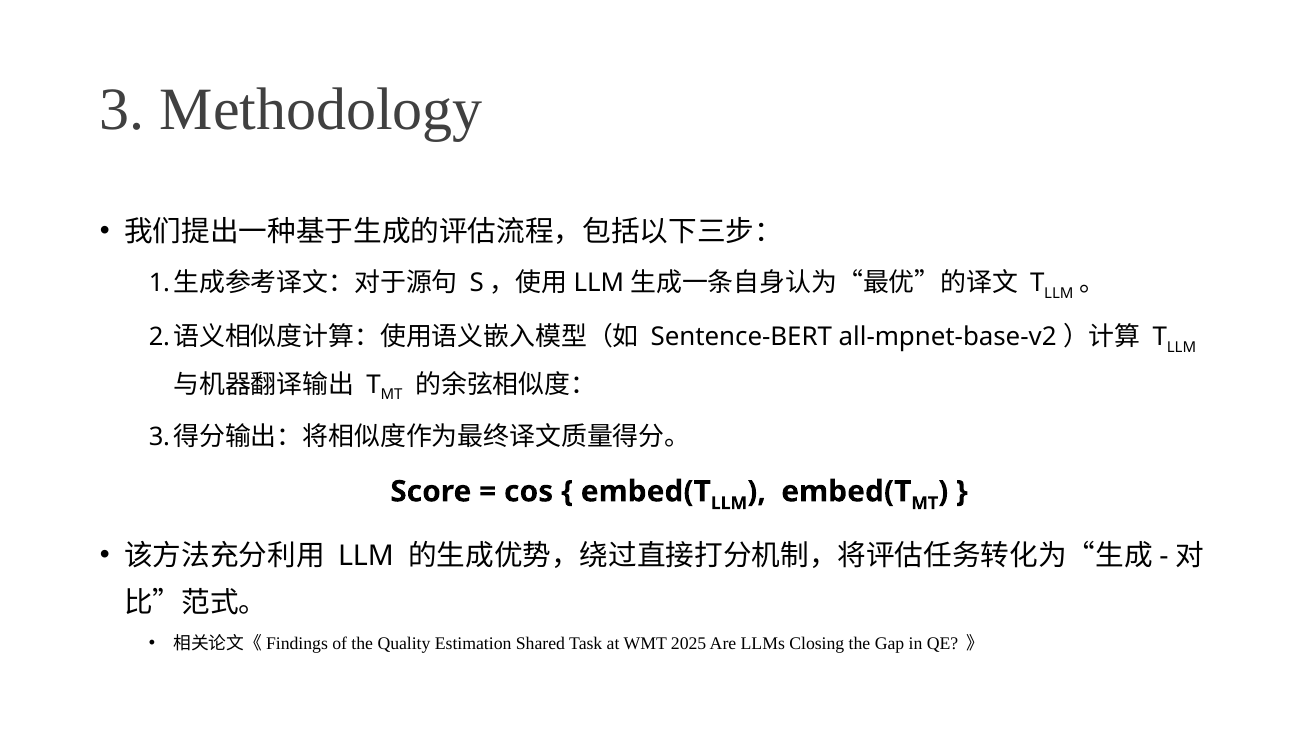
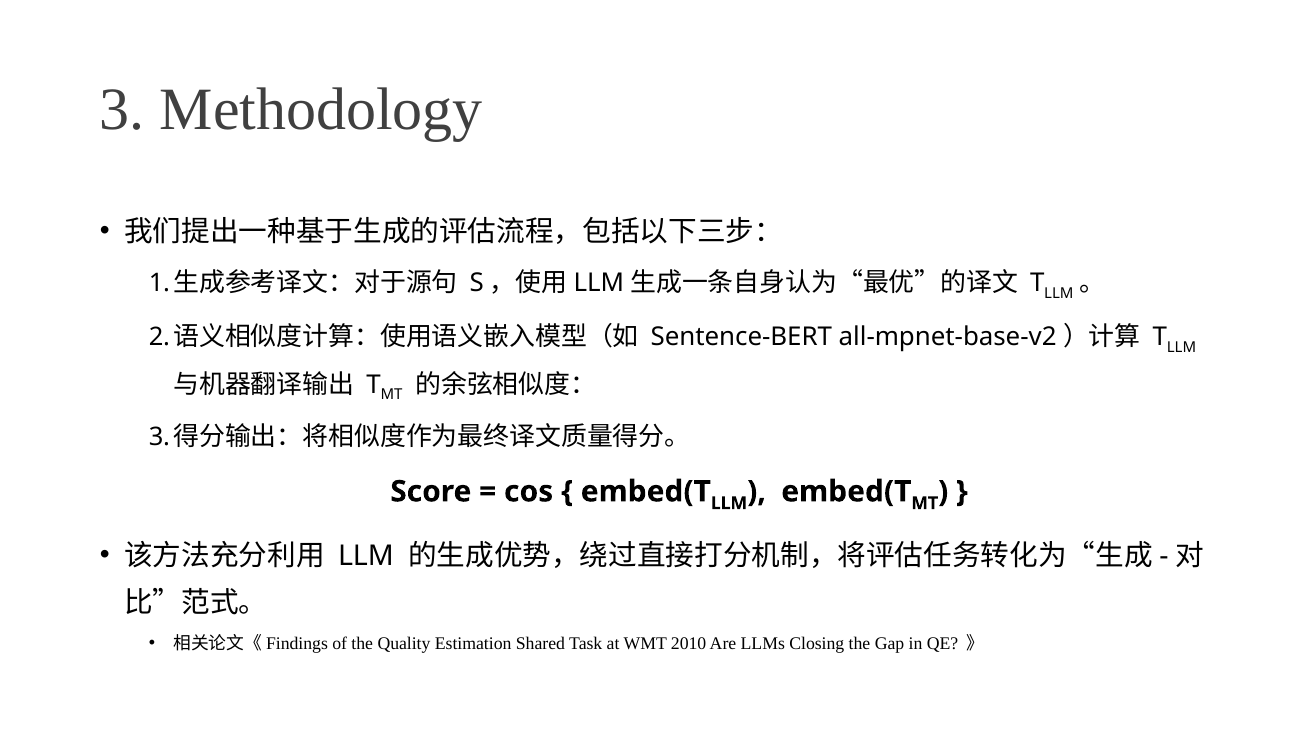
2025: 2025 -> 2010
